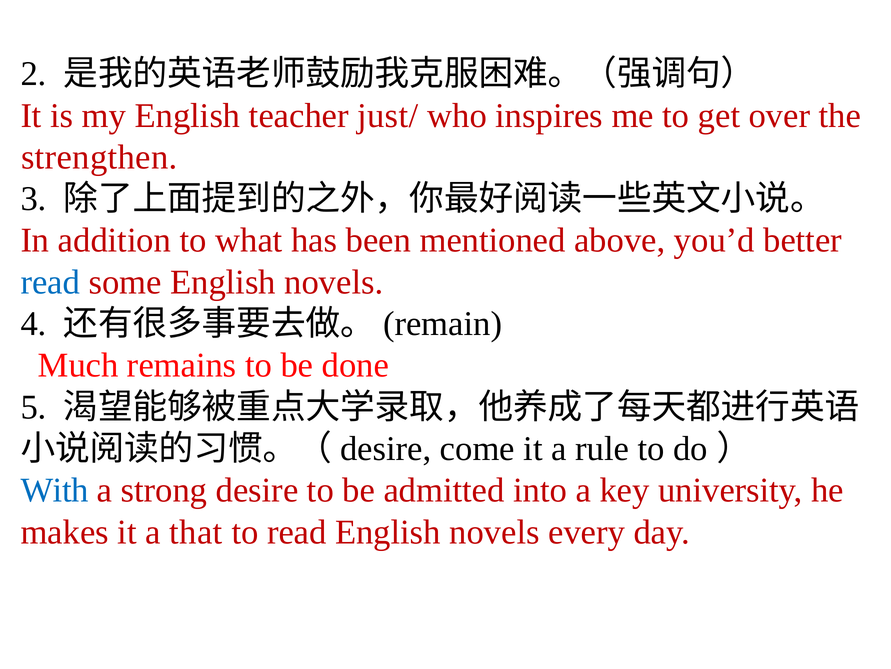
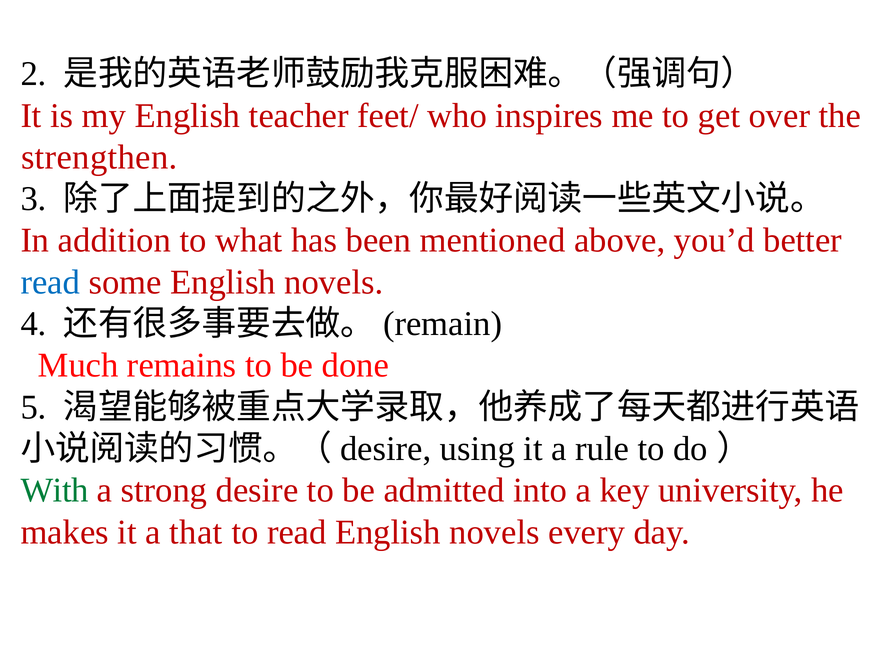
just/: just/ -> feet/
come: come -> using
With colour: blue -> green
